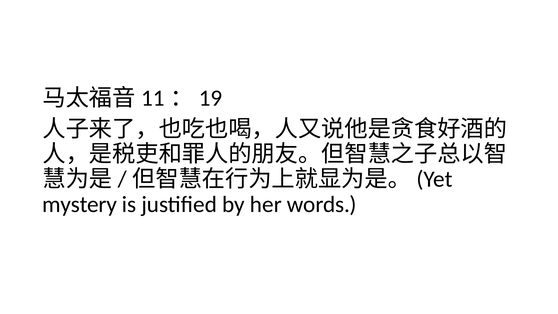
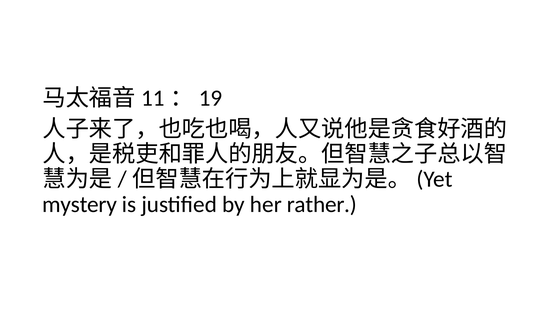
words: words -> rather
